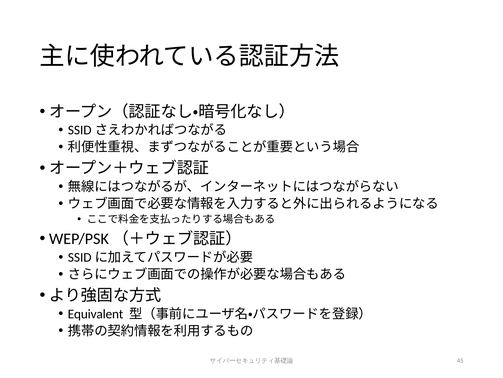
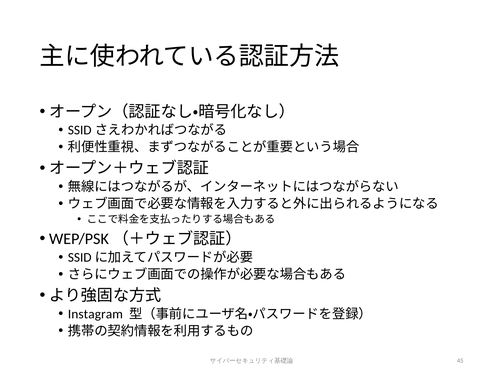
Equivalent: Equivalent -> Instagram
